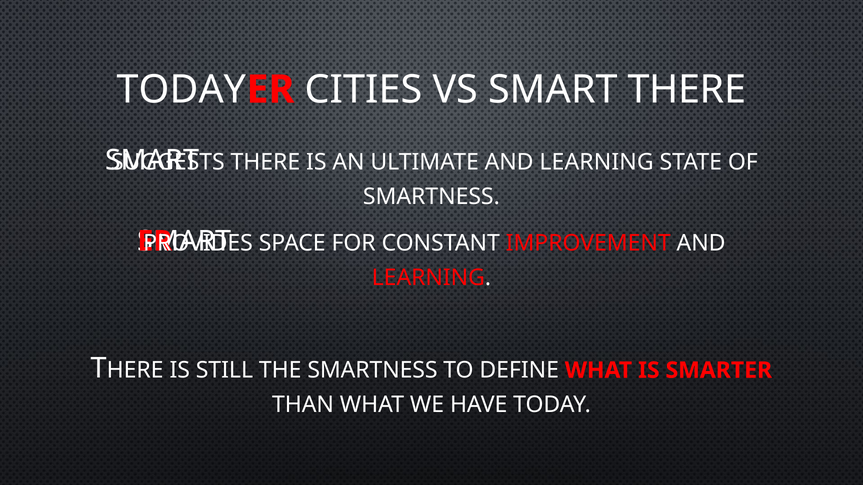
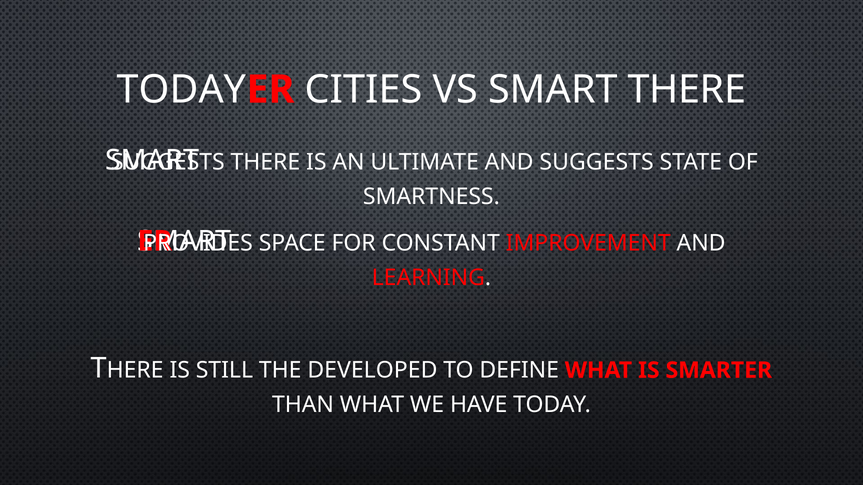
ULTIMATE AND LEARNING: LEARNING -> SUGGESTS
THE SMARTNESS: SMARTNESS -> DEVELOPED
